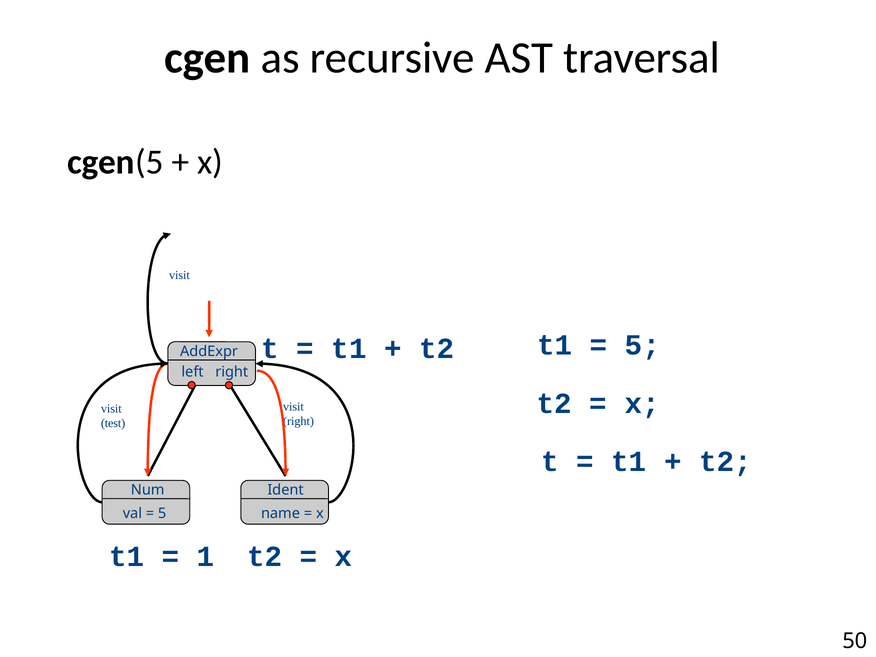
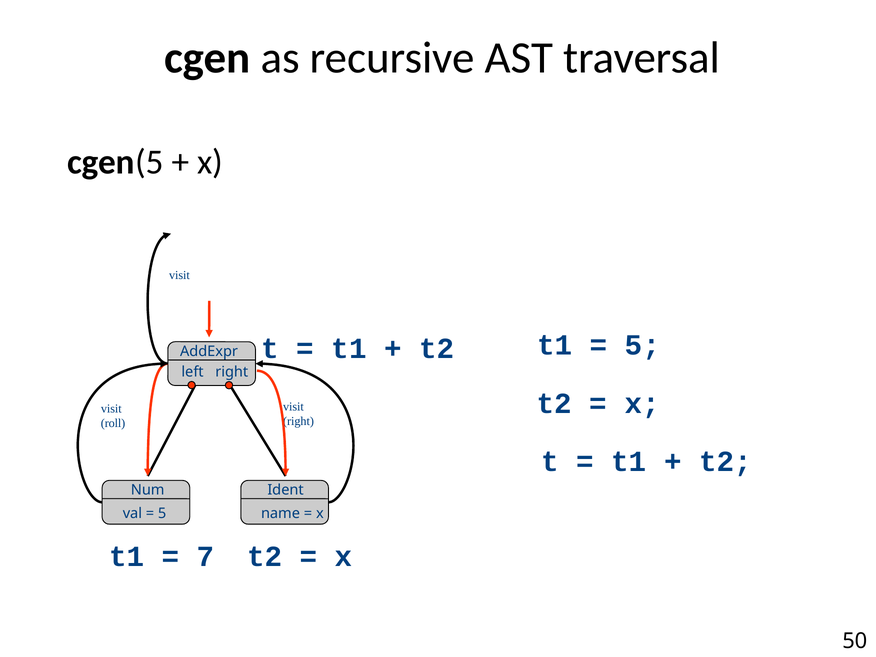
test: test -> roll
1: 1 -> 7
